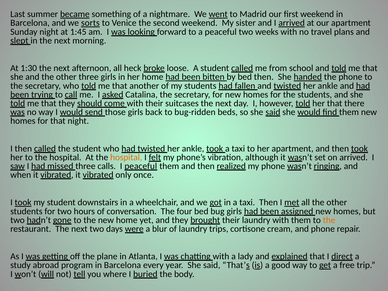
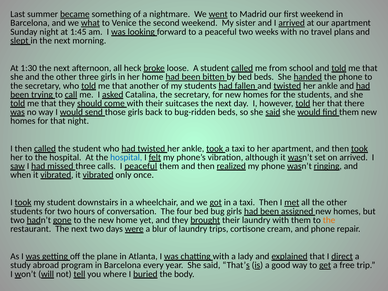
sorts: sorts -> what
bed then: then -> beds
hospital at (126, 157) colour: orange -> blue
